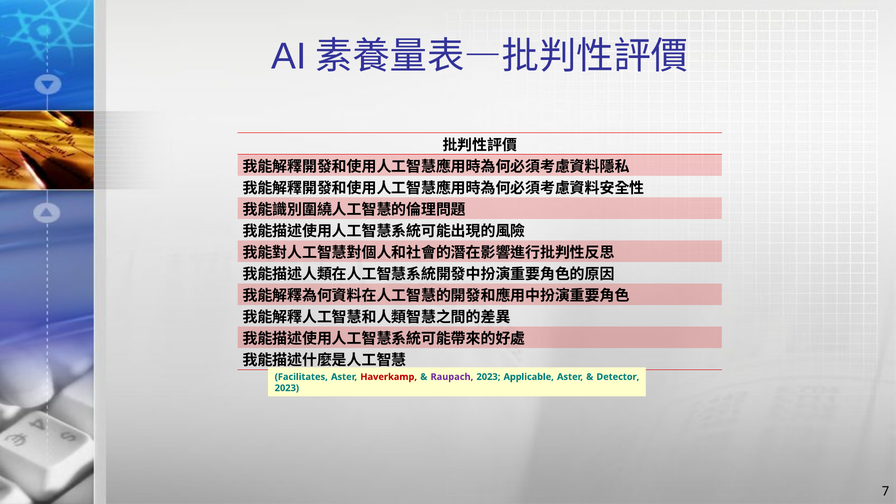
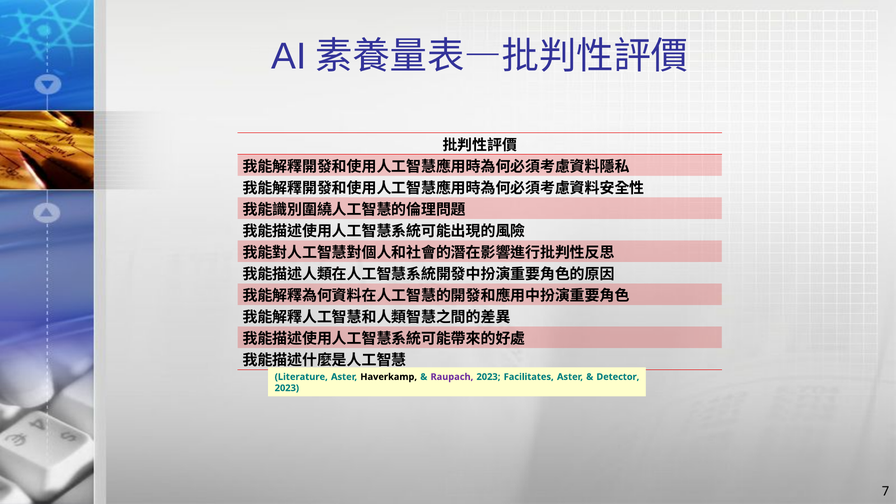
Facilitates: Facilitates -> Literature
Haverkamp colour: red -> black
Applicable: Applicable -> Facilitates
